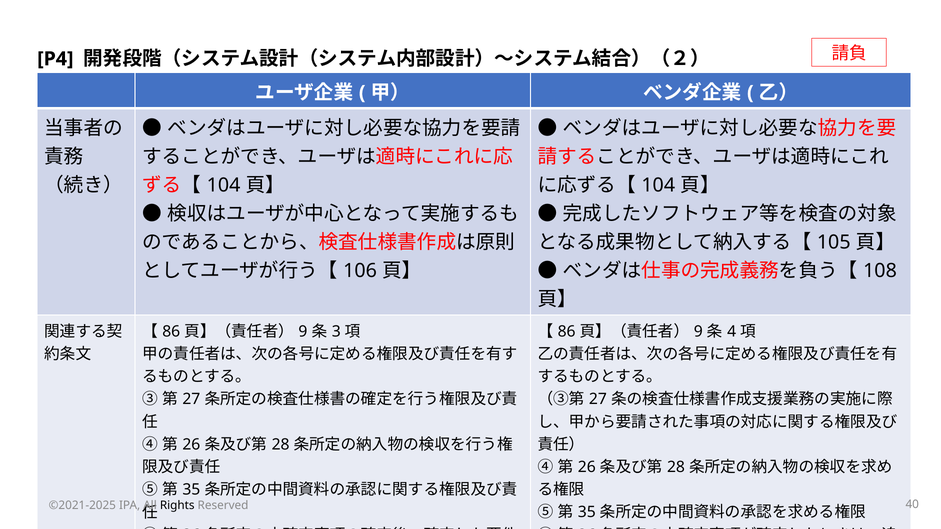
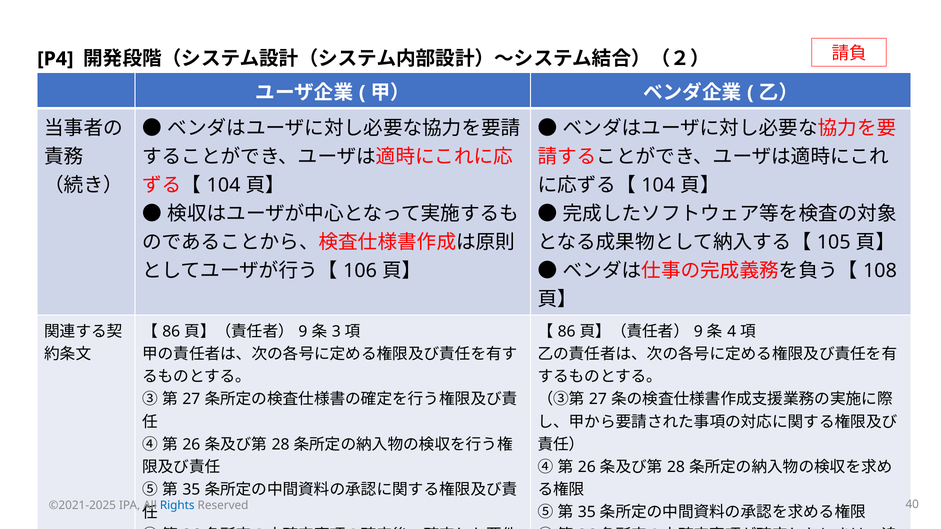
Rights colour: black -> blue
